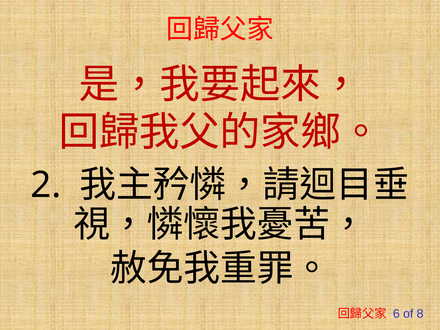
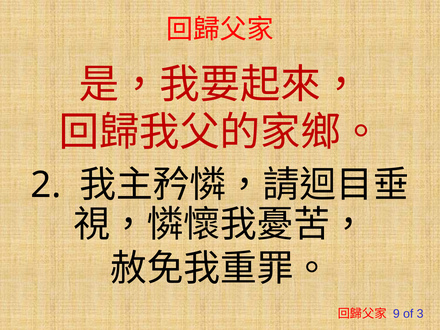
6: 6 -> 9
8: 8 -> 3
